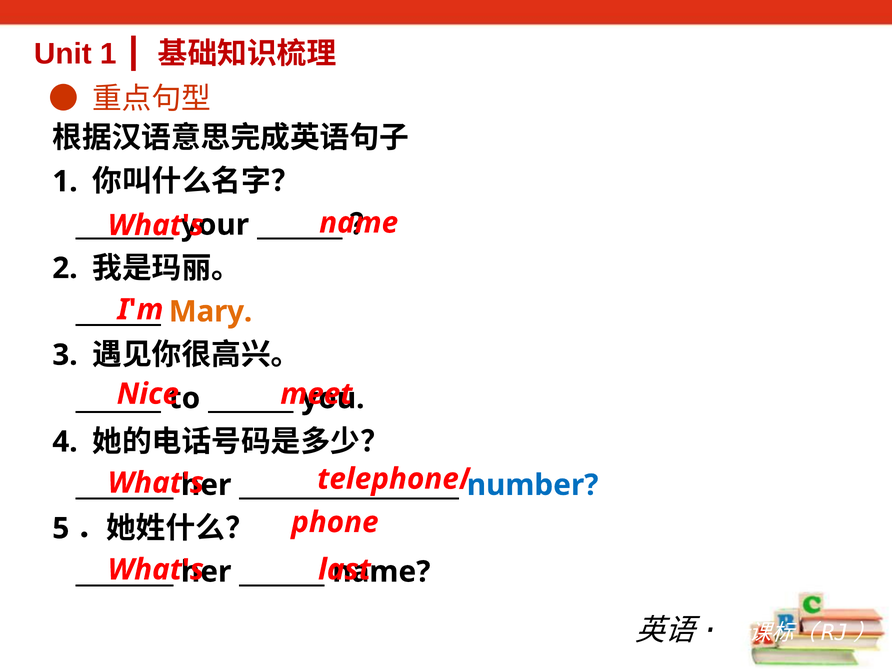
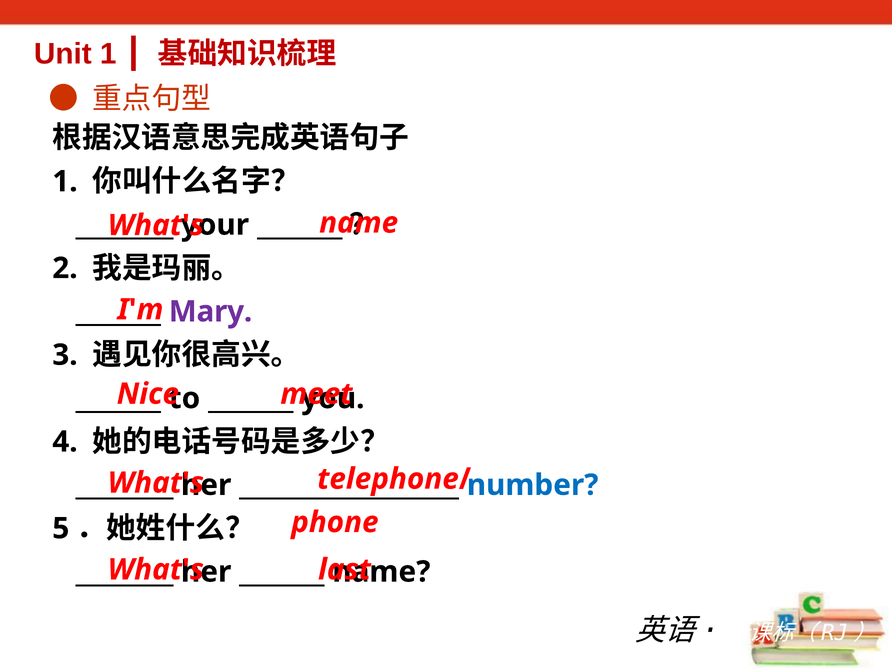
Mary colour: orange -> purple
